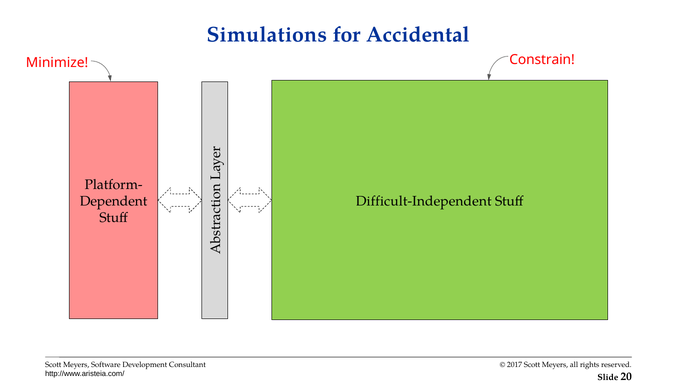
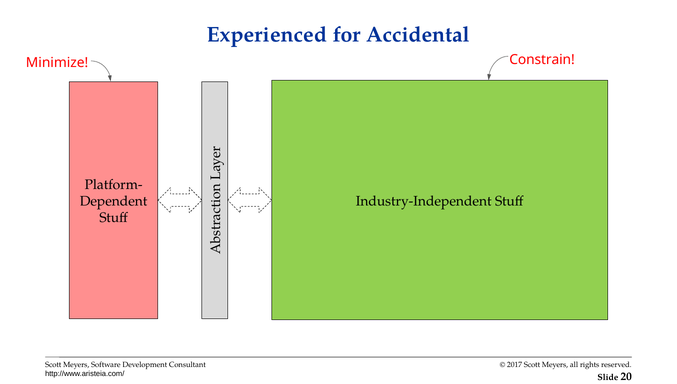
Simulations: Simulations -> Experienced
Difficult-Independent: Difficult-Independent -> Industry-Independent
